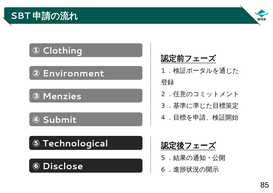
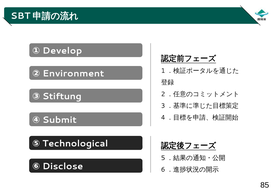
Clothing: Clothing -> Develop
Menzies: Menzies -> Stiftung
